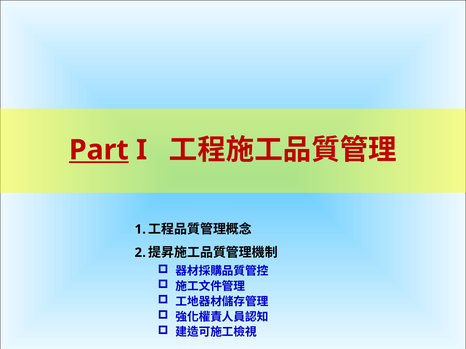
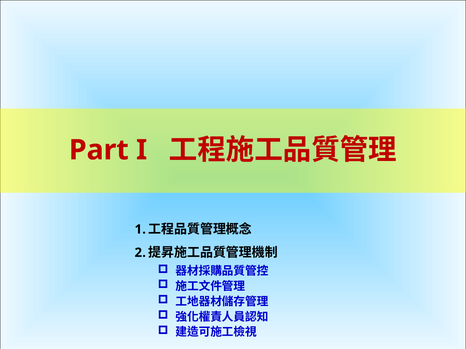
Part underline: present -> none
